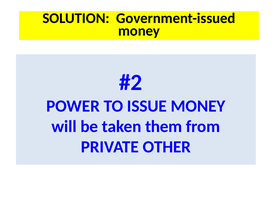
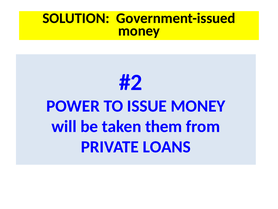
OTHER: OTHER -> LOANS
